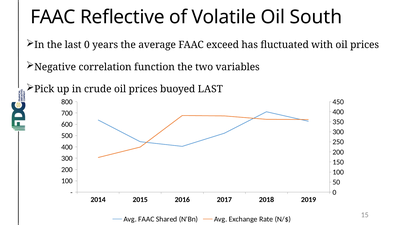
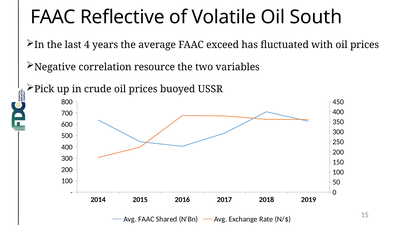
last 0: 0 -> 4
function: function -> resource
buoyed LAST: LAST -> USSR
